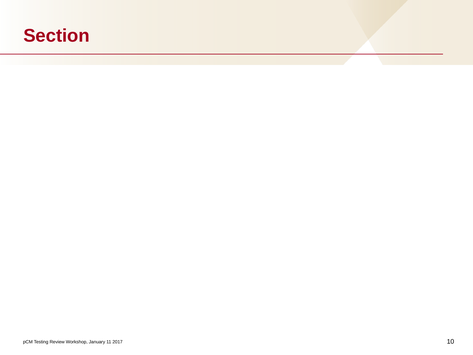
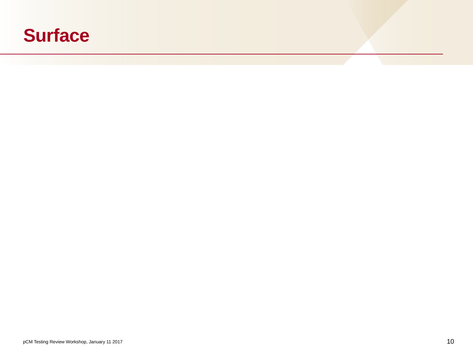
Section: Section -> Surface
